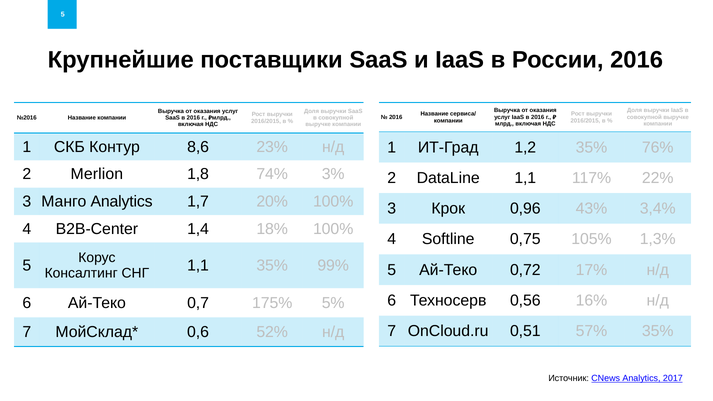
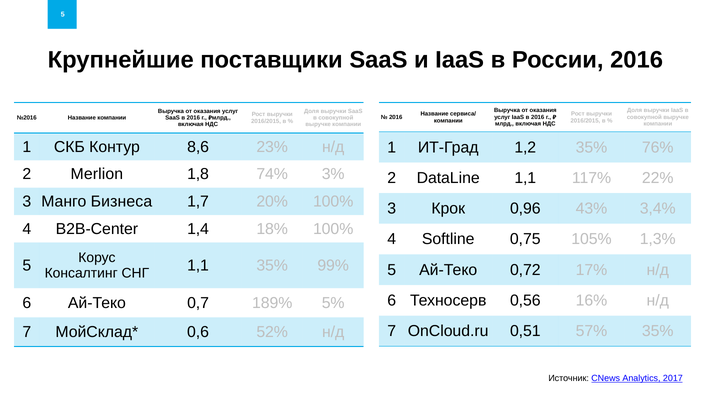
Манго Analytics: Analytics -> Бизнеса
175%: 175% -> 189%
